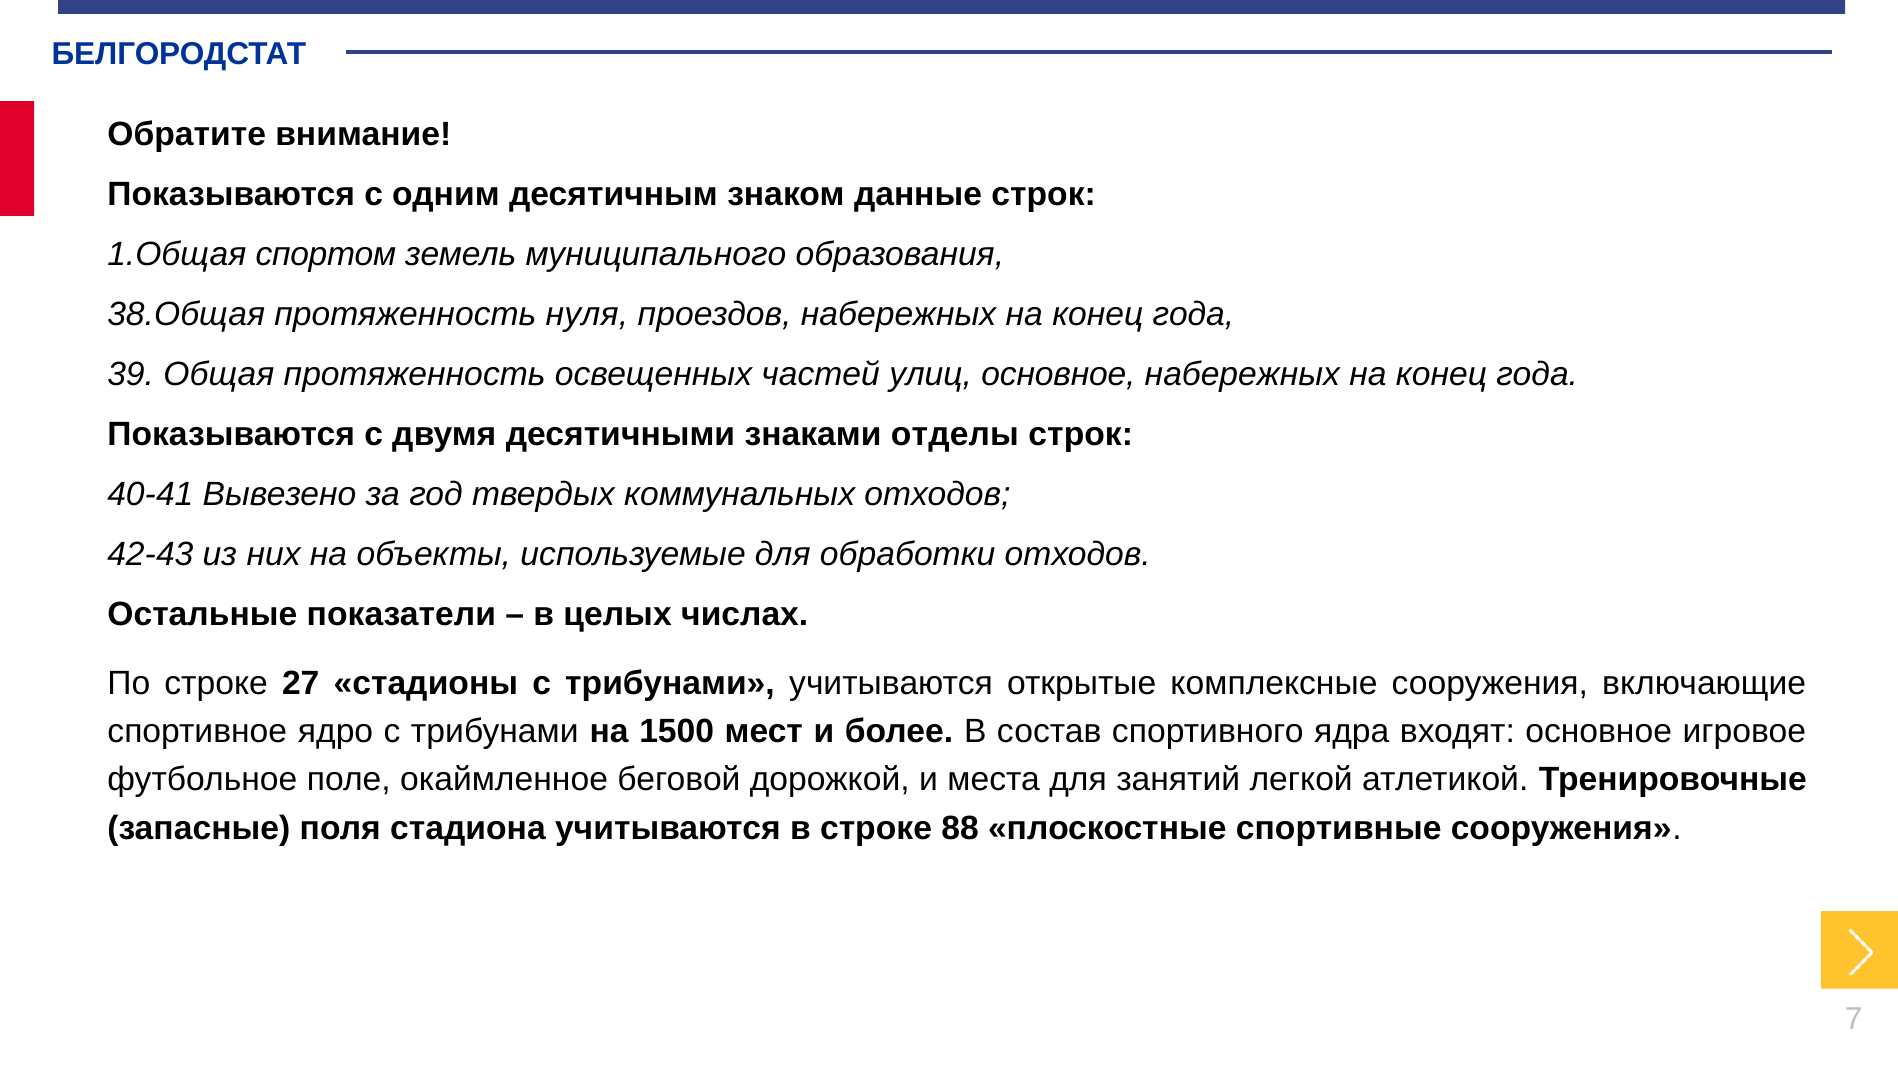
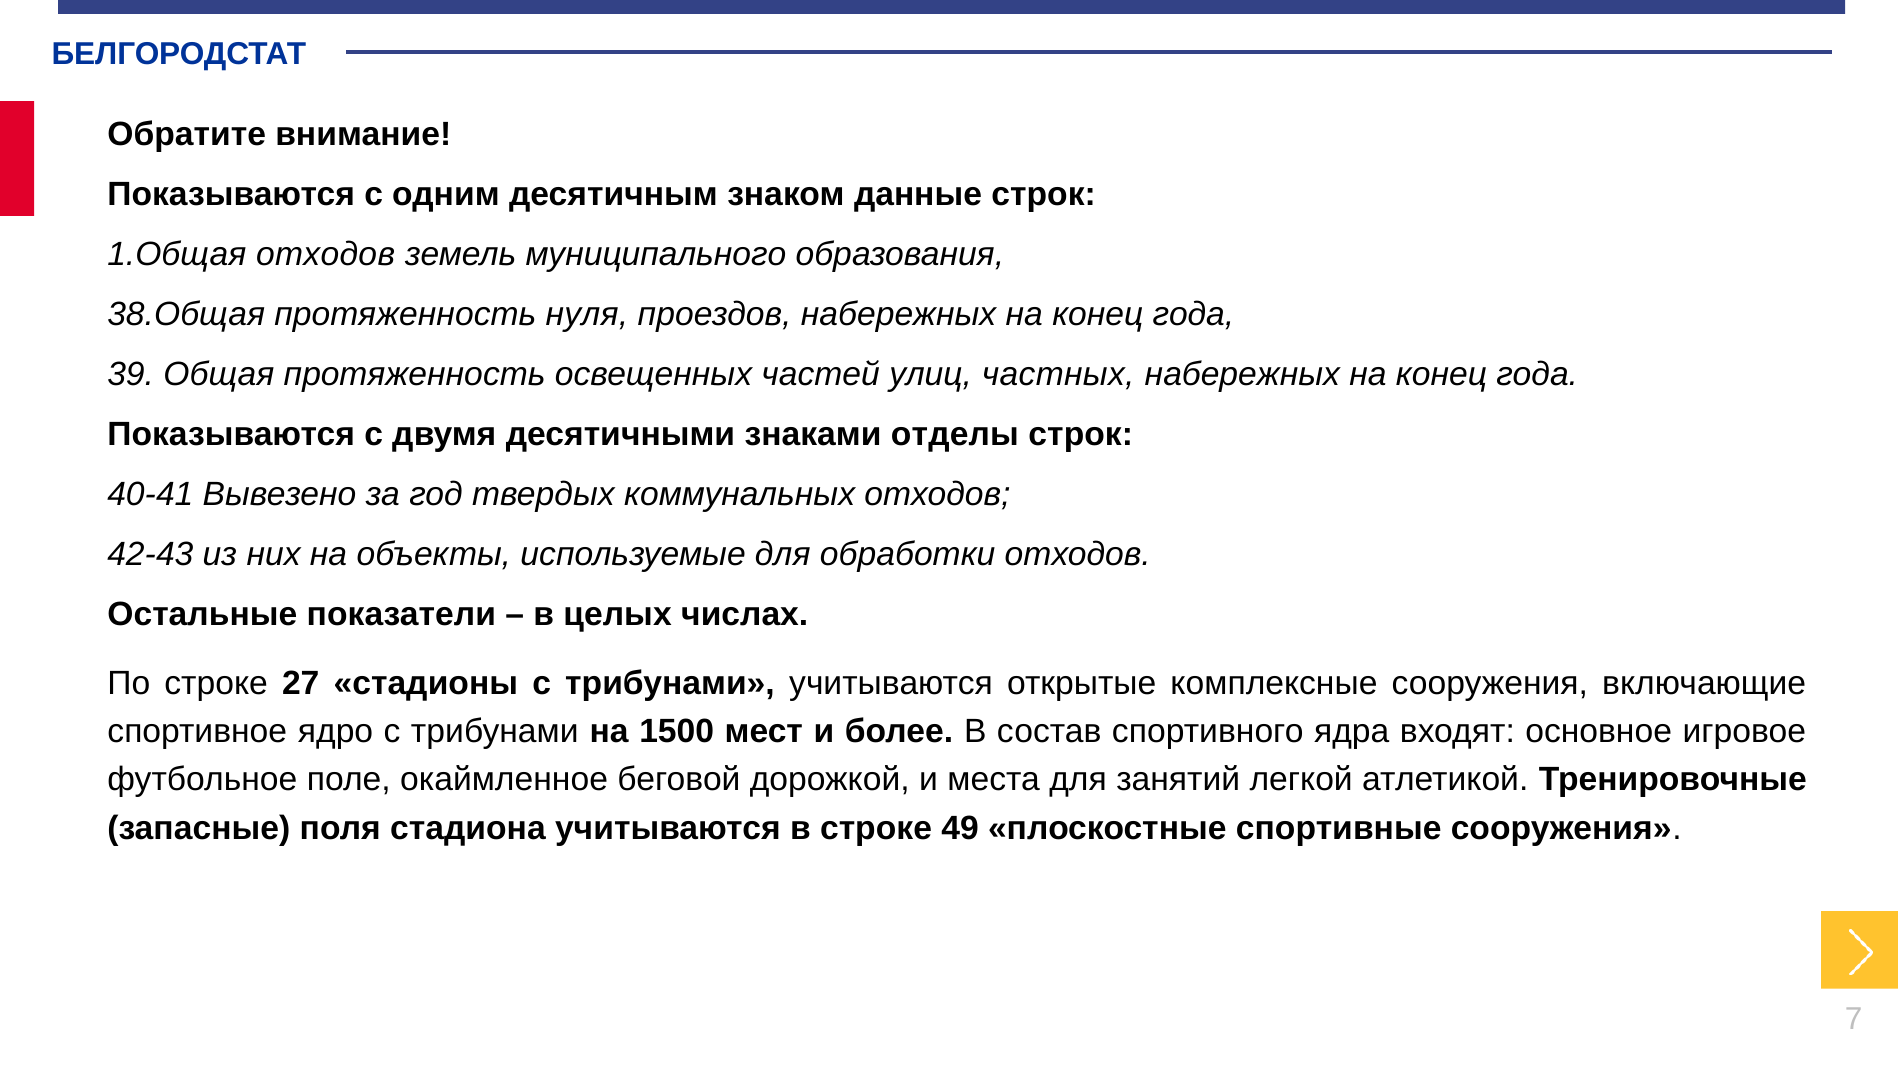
1.Общая спортом: спортом -> отходов
улиц основное: основное -> частных
88: 88 -> 49
